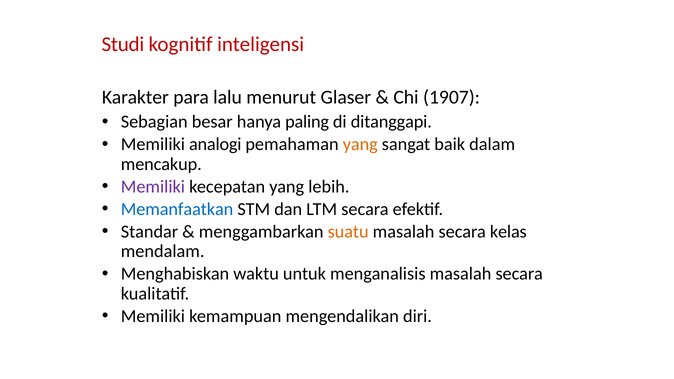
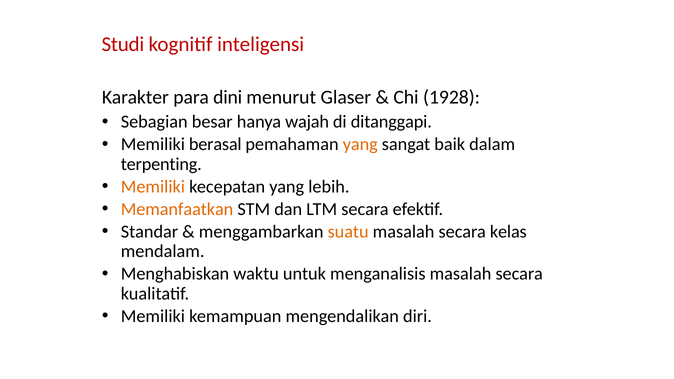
lalu: lalu -> dini
1907: 1907 -> 1928
paling: paling -> wajah
analogi: analogi -> berasal
mencakup: mencakup -> terpenting
Memiliki at (153, 187) colour: purple -> orange
Memanfaatkan colour: blue -> orange
